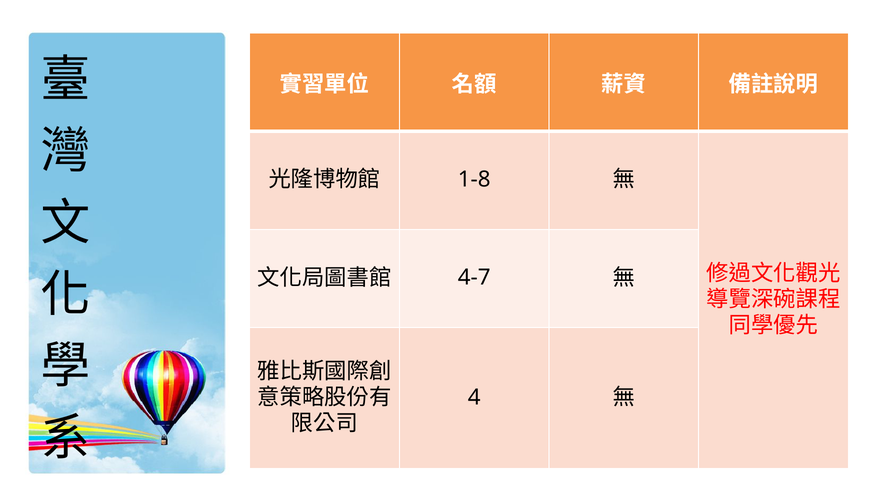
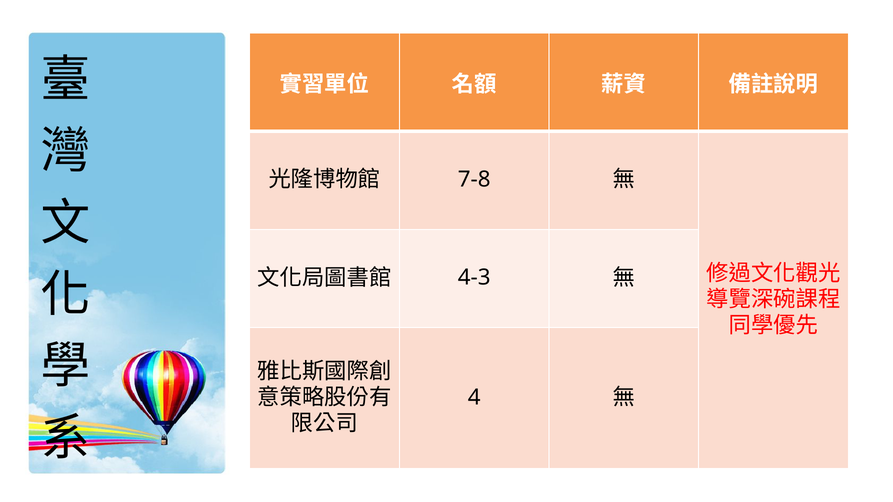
1-8: 1-8 -> 7-8
4-7: 4-7 -> 4-3
